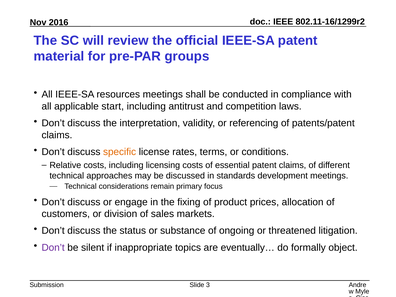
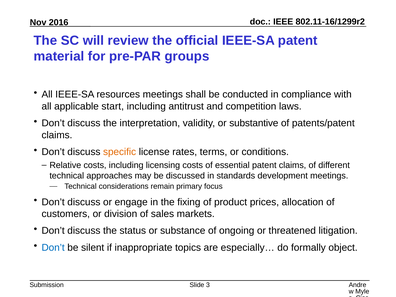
referencing: referencing -> substantive
Don’t at (53, 248) colour: purple -> blue
eventually…: eventually… -> especially…
